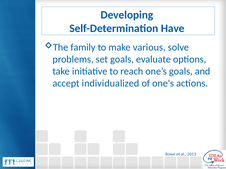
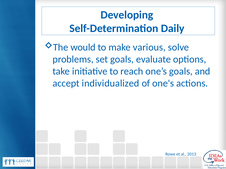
Have: Have -> Daily
family: family -> would
